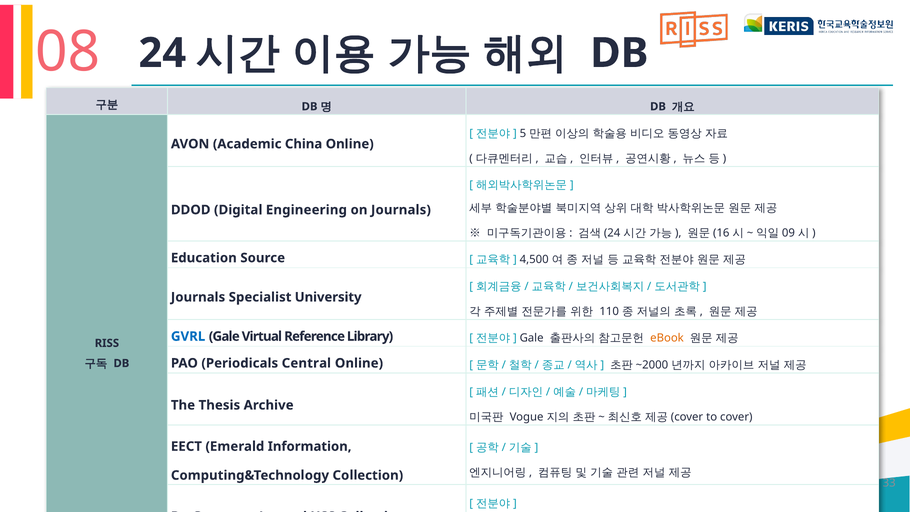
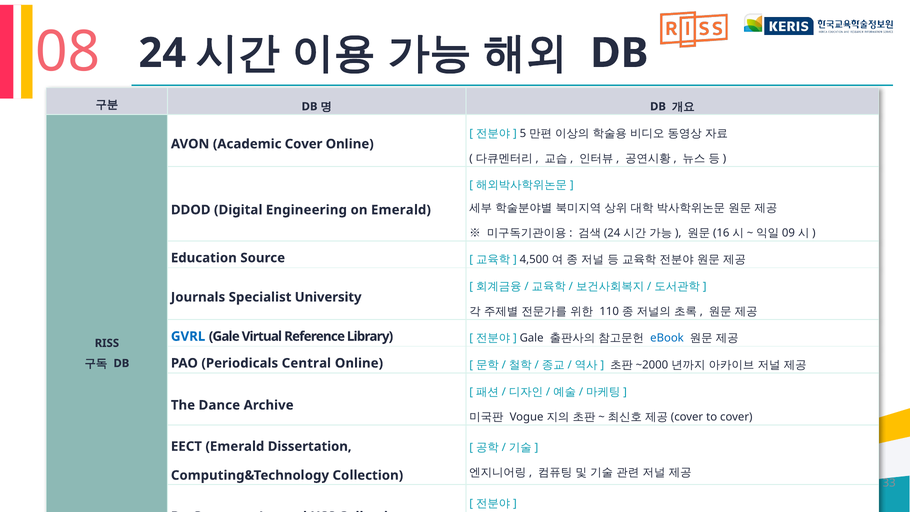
Academic China: China -> Cover
on Journals: Journals -> Emerald
eBook colour: orange -> blue
The Thesis: Thesis -> Dance
Information: Information -> Dissertation
